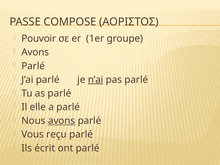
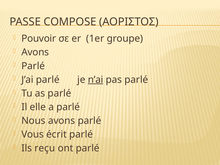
avons at (62, 121) underline: present -> none
reçu: reçu -> écrit
écrit: écrit -> reçu
